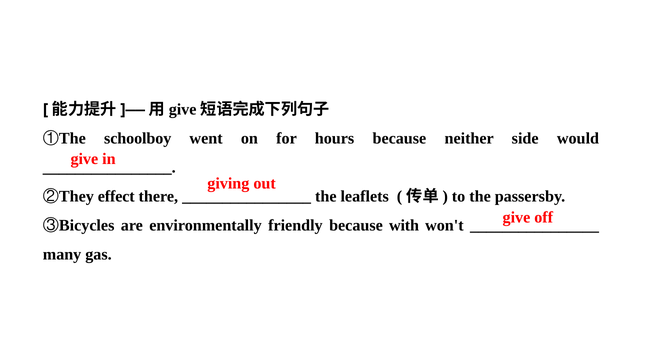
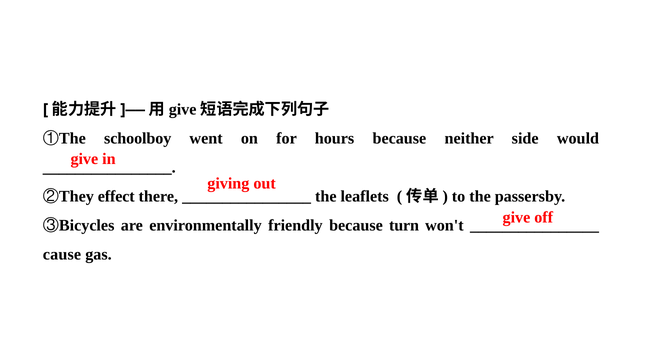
with: with -> turn
many: many -> cause
